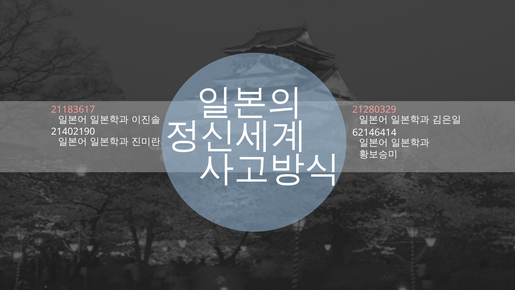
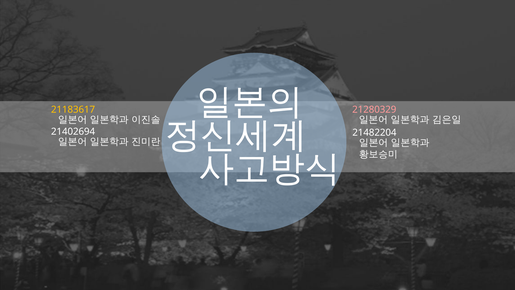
21183617 colour: pink -> yellow
21402190: 21402190 -> 21402694
62146414: 62146414 -> 21482204
